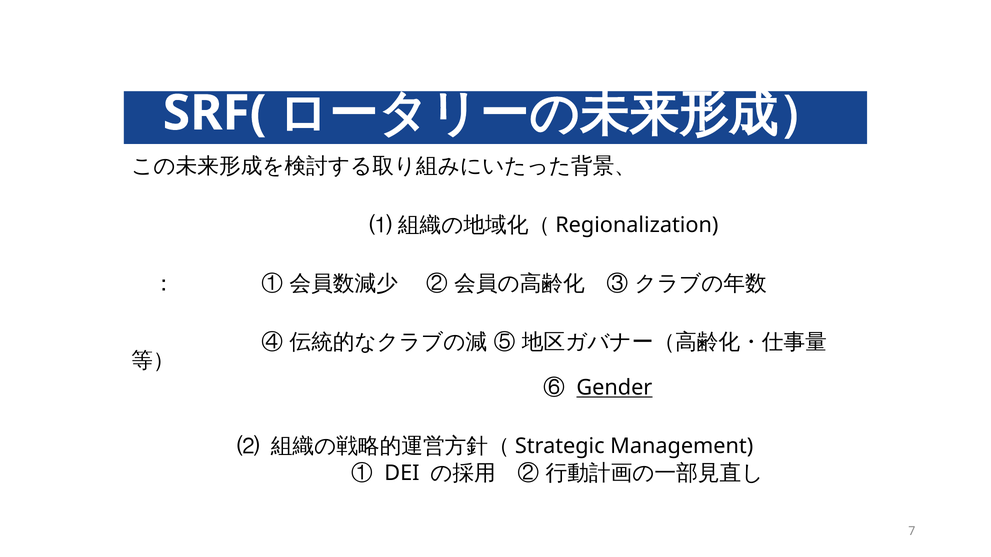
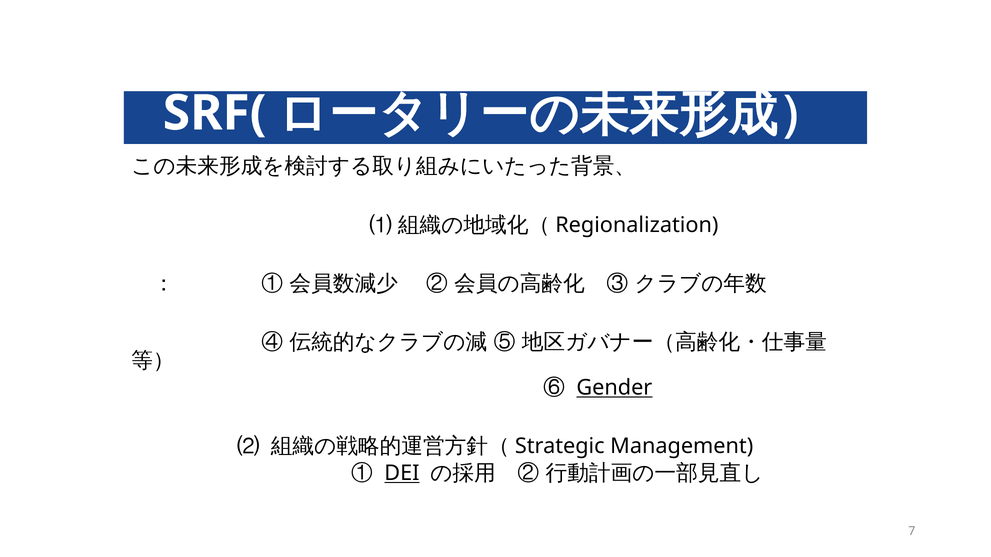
DEI underline: none -> present
